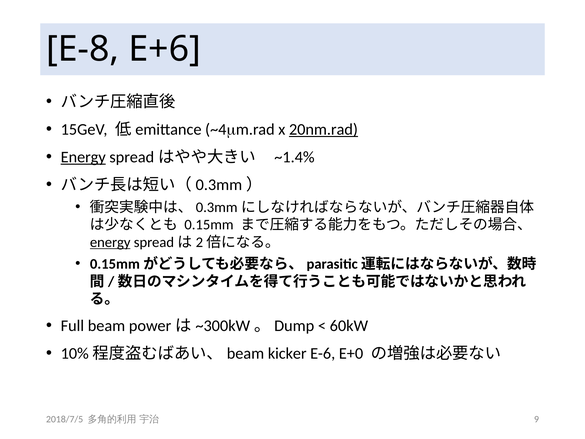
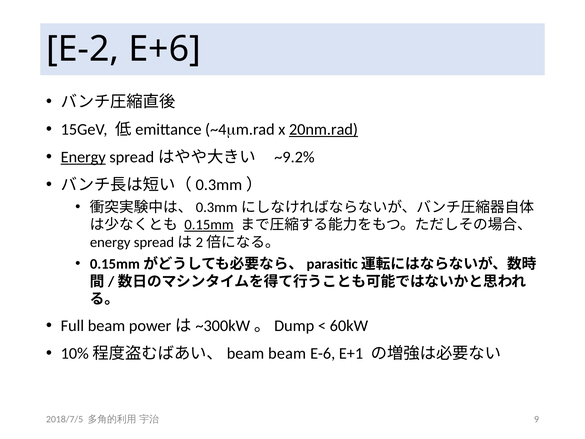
E-8: E-8 -> E-2
~1.4%: ~1.4% -> ~9.2%
0.15mm underline: none -> present
energy at (110, 242) underline: present -> none
kicker at (287, 353): kicker -> beam
E+0: E+0 -> E+1
